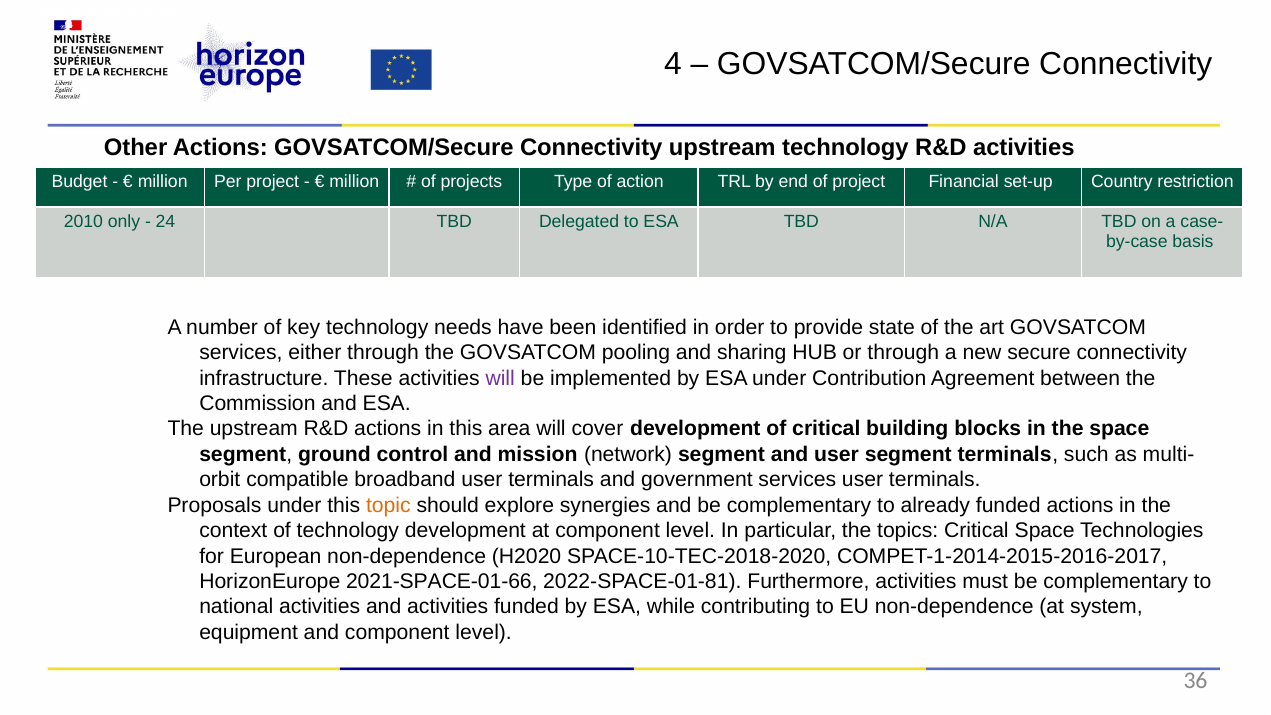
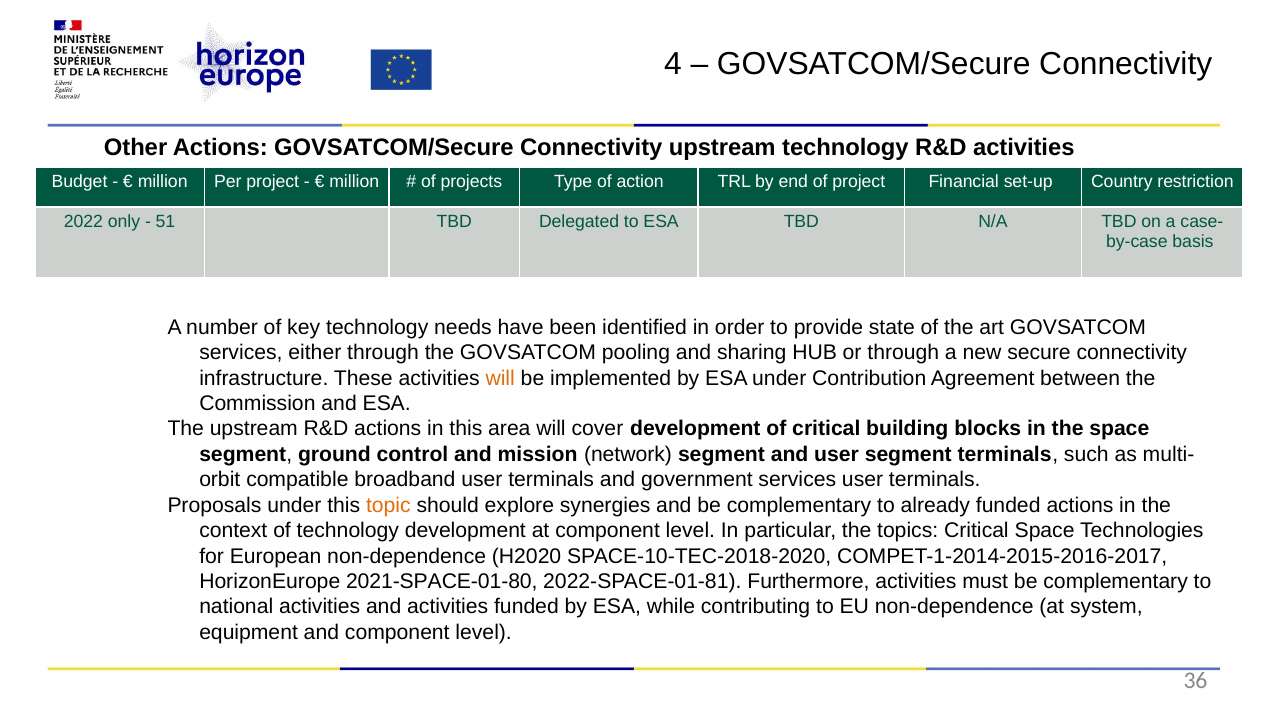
2010: 2010 -> 2022
24: 24 -> 51
will at (500, 378) colour: purple -> orange
2021-SPACE-01-66: 2021-SPACE-01-66 -> 2021-SPACE-01-80
